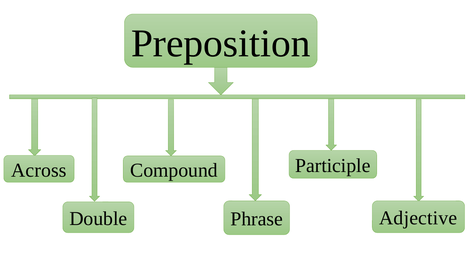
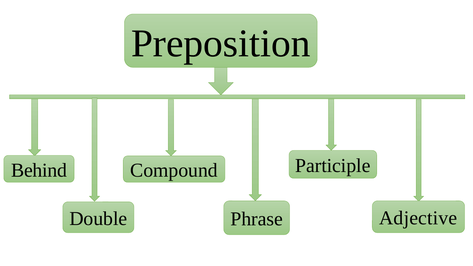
Across: Across -> Behind
